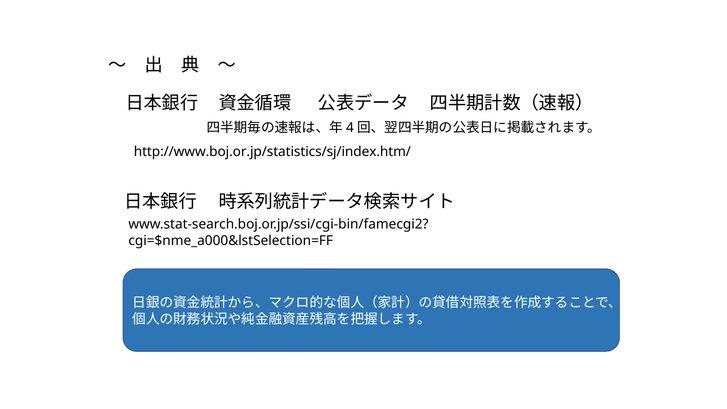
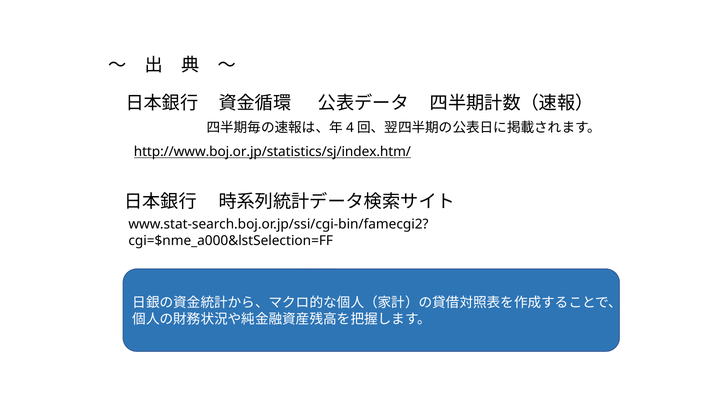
http://www.boj.or.jp/statistics/sj/index.htm/ underline: none -> present
